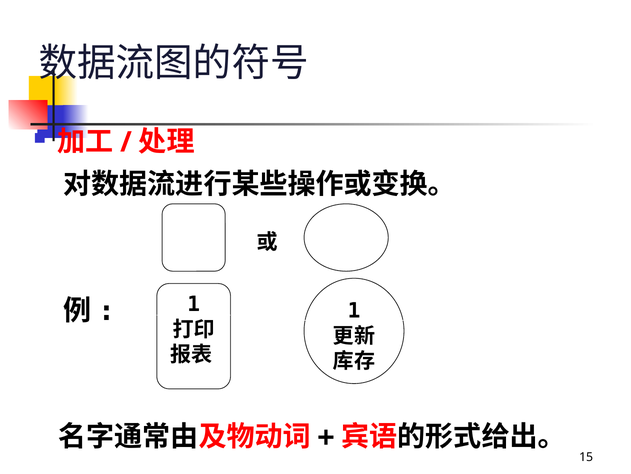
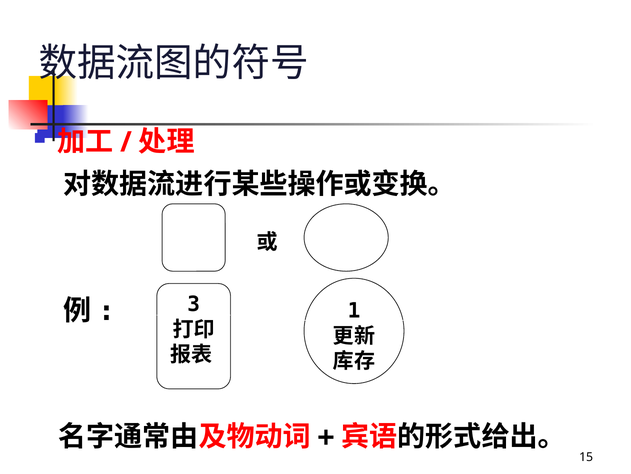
1 at (194, 304): 1 -> 3
